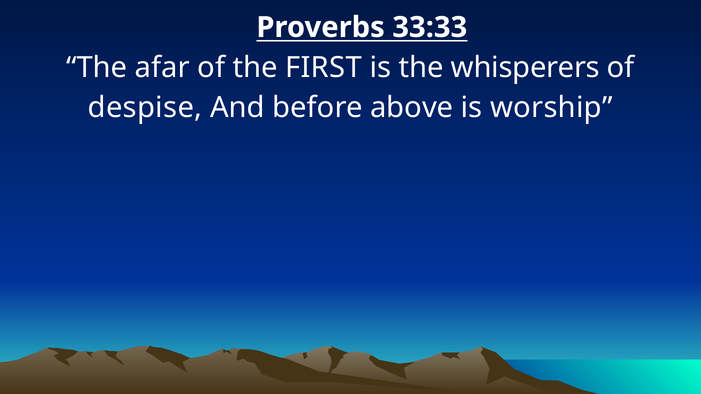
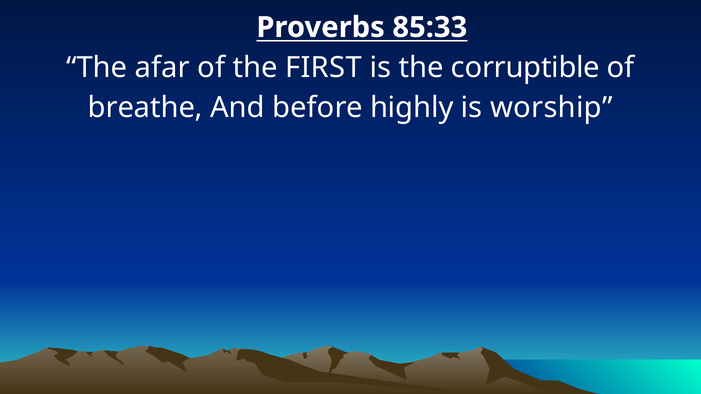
33:33: 33:33 -> 85:33
whisperers: whisperers -> corruptible
despise: despise -> breathe
above: above -> highly
